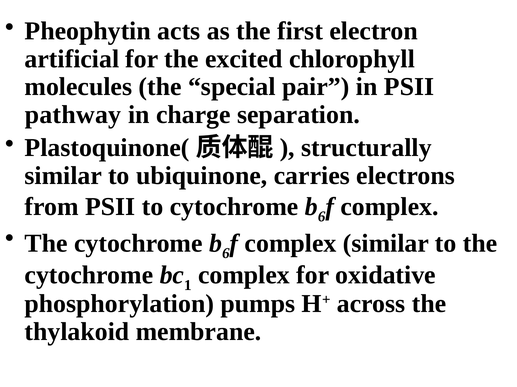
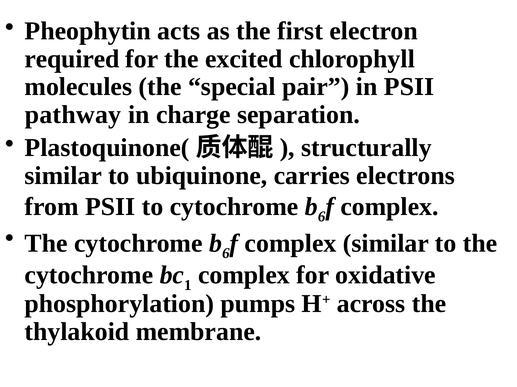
artificial: artificial -> required
